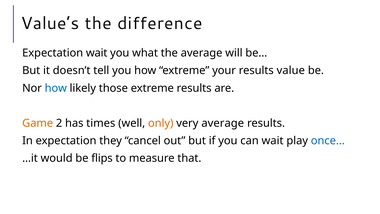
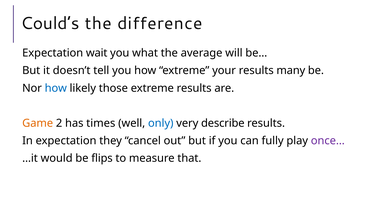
Value’s: Value’s -> Could’s
value: value -> many
only colour: orange -> blue
very average: average -> describe
can wait: wait -> fully
once… colour: blue -> purple
